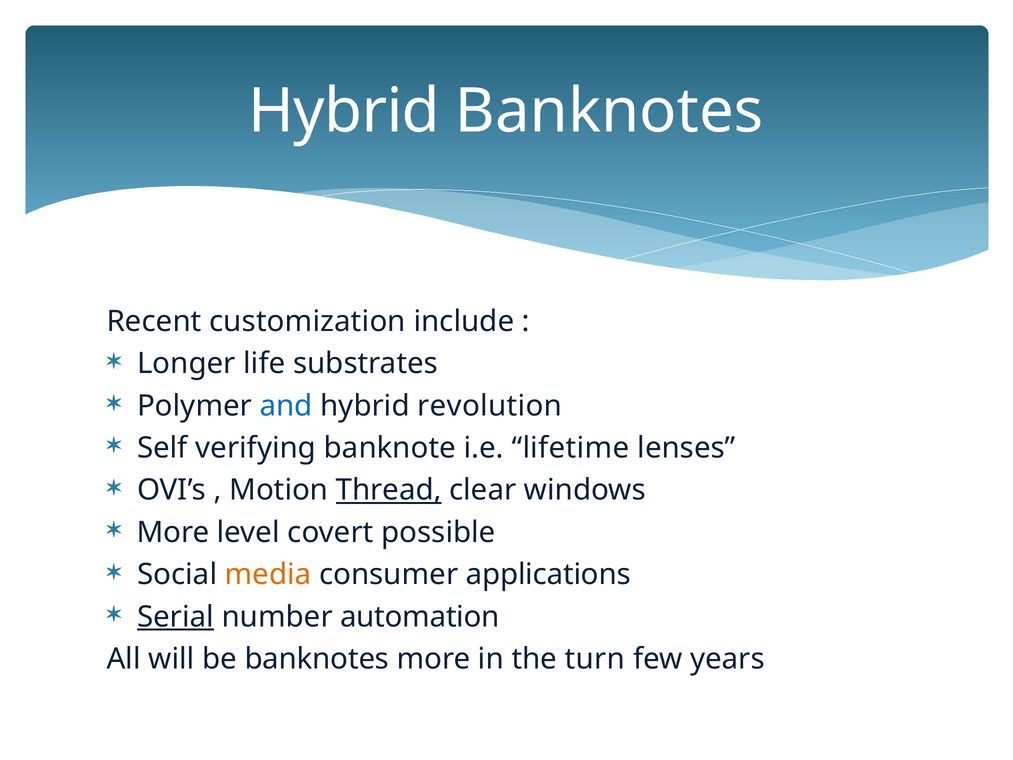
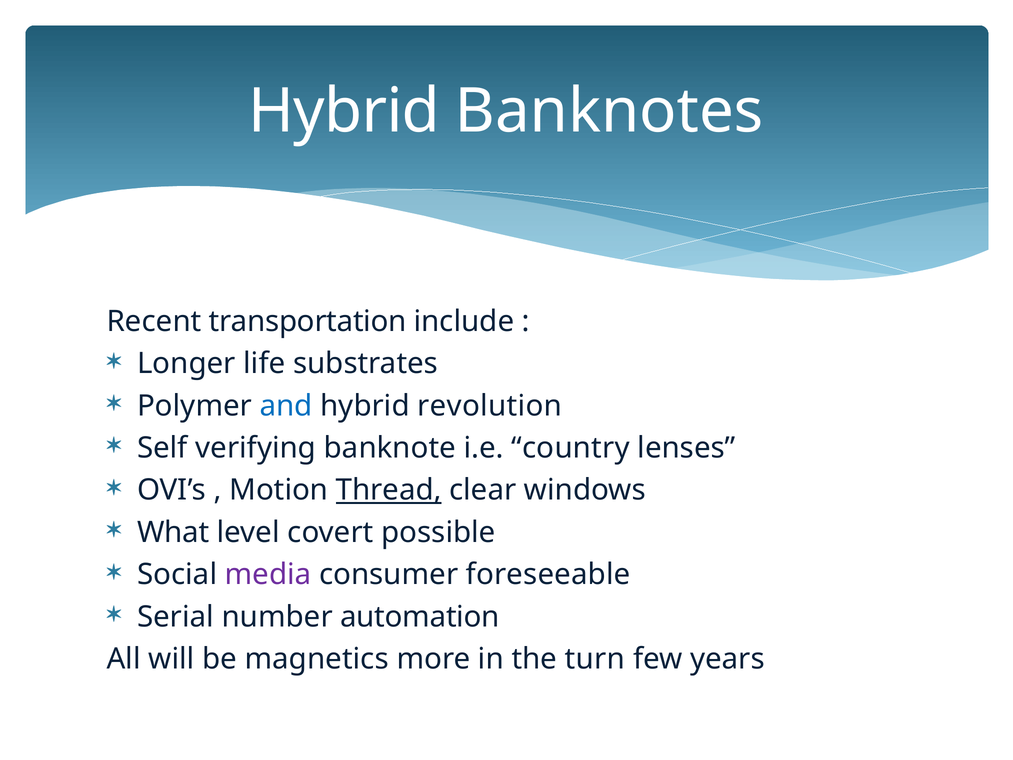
customization: customization -> transportation
lifetime: lifetime -> country
More at (173, 532): More -> What
media colour: orange -> purple
applications: applications -> foreseeable
Serial underline: present -> none
be banknotes: banknotes -> magnetics
